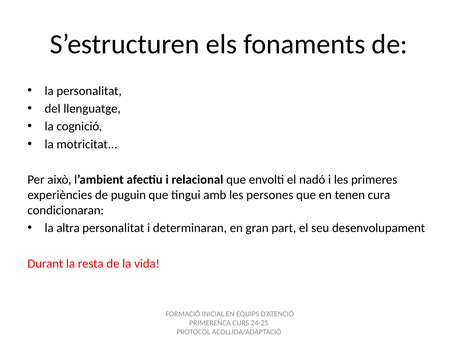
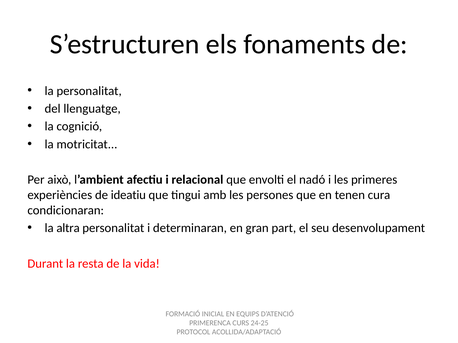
puguin: puguin -> ideatiu
